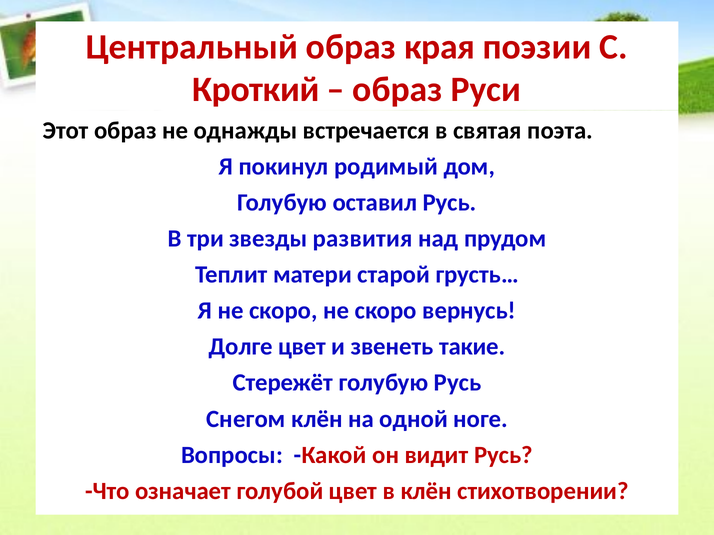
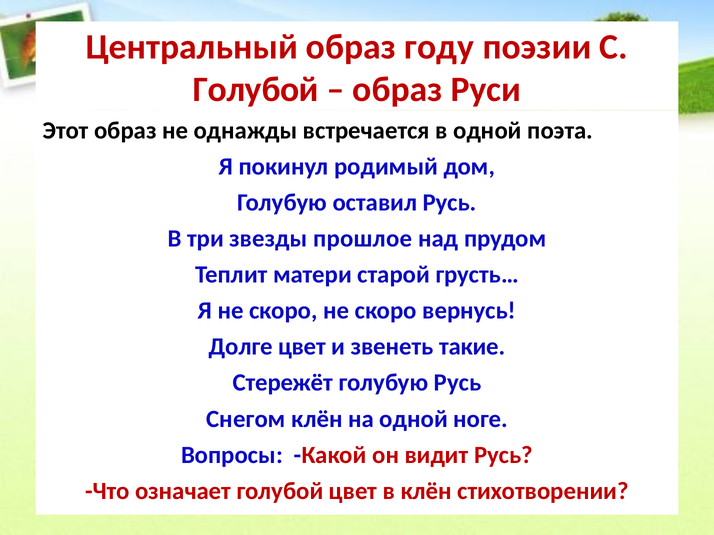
края: края -> году
Кроткий at (256, 90): Кроткий -> Голубой
в святая: святая -> одной
развития: развития -> прошлое
